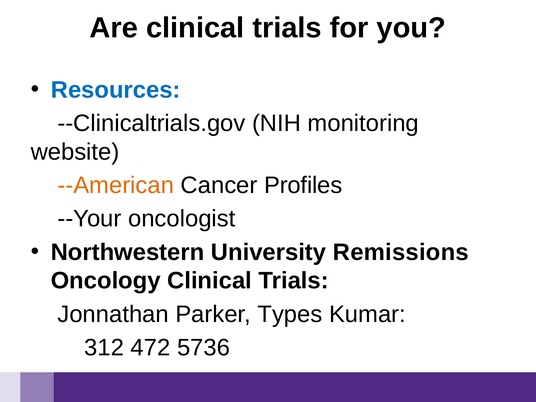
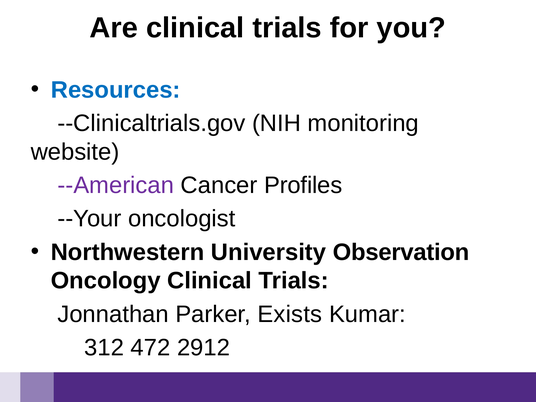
--American colour: orange -> purple
Remissions: Remissions -> Observation
Types: Types -> Exists
5736: 5736 -> 2912
